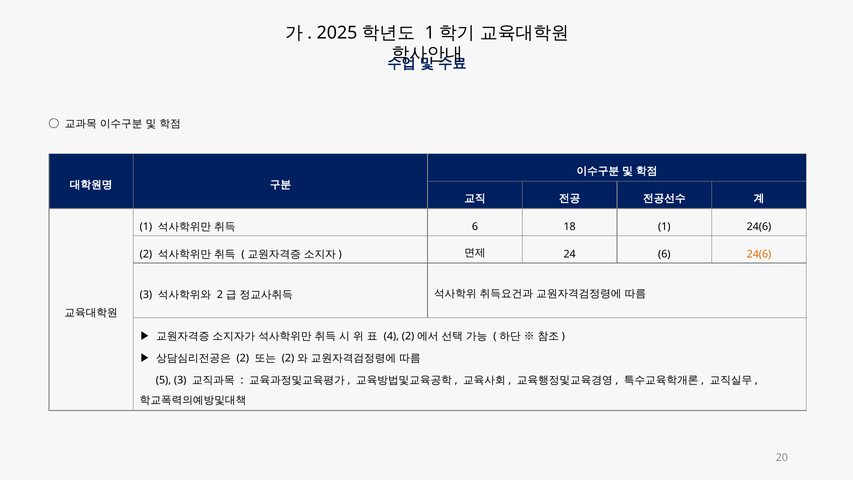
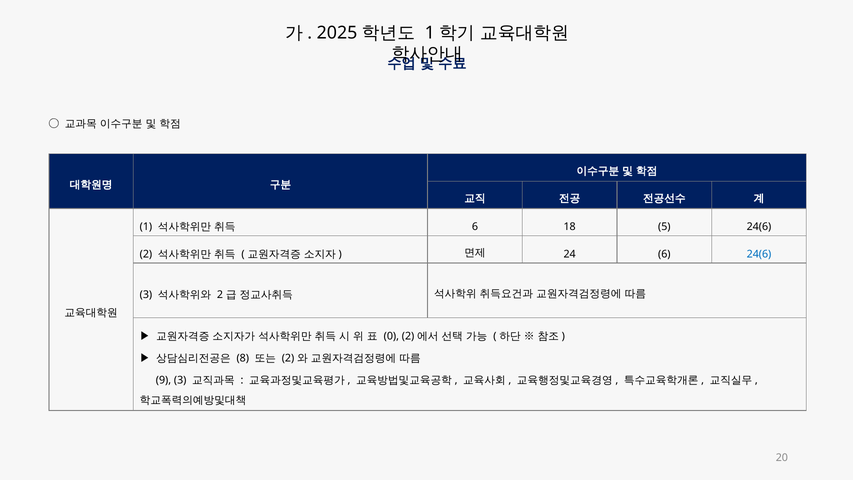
18 1: 1 -> 5
24(6 at (759, 254) colour: orange -> blue
4: 4 -> 0
2 at (243, 358): 2 -> 8
5: 5 -> 9
